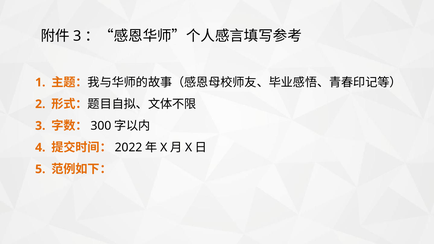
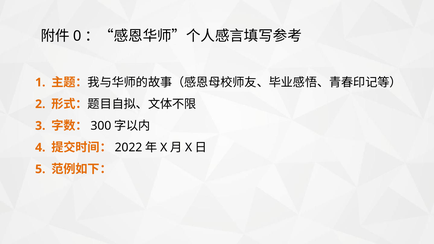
3 at (77, 36): 3 -> 0
